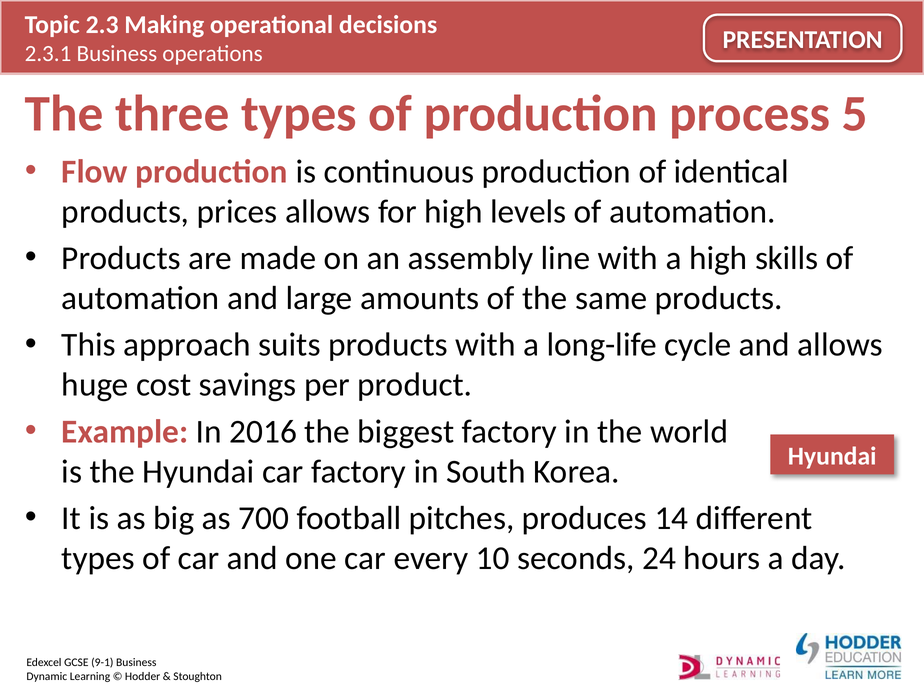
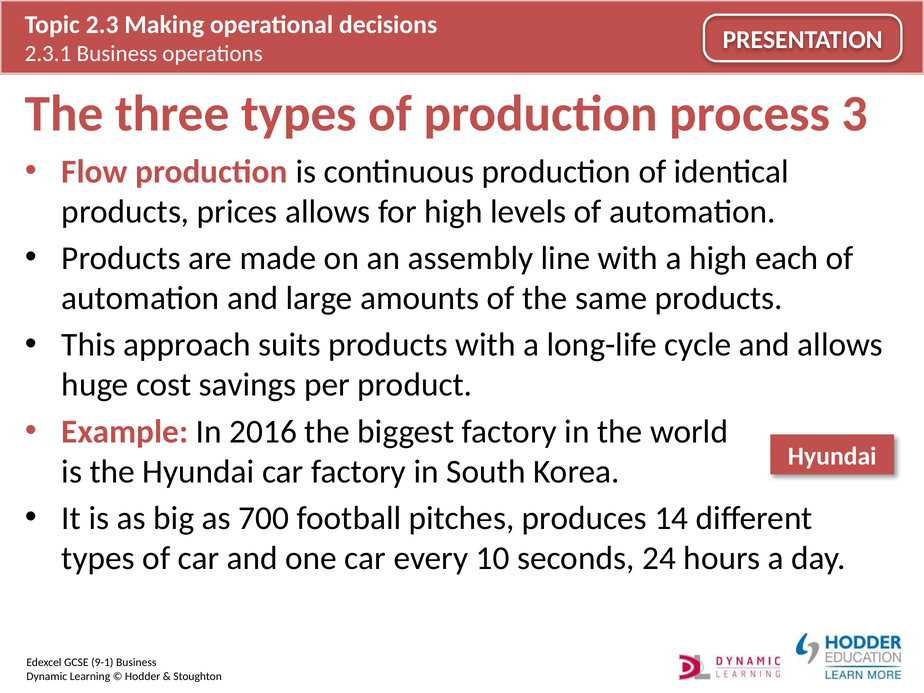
5: 5 -> 3
skills: skills -> each
